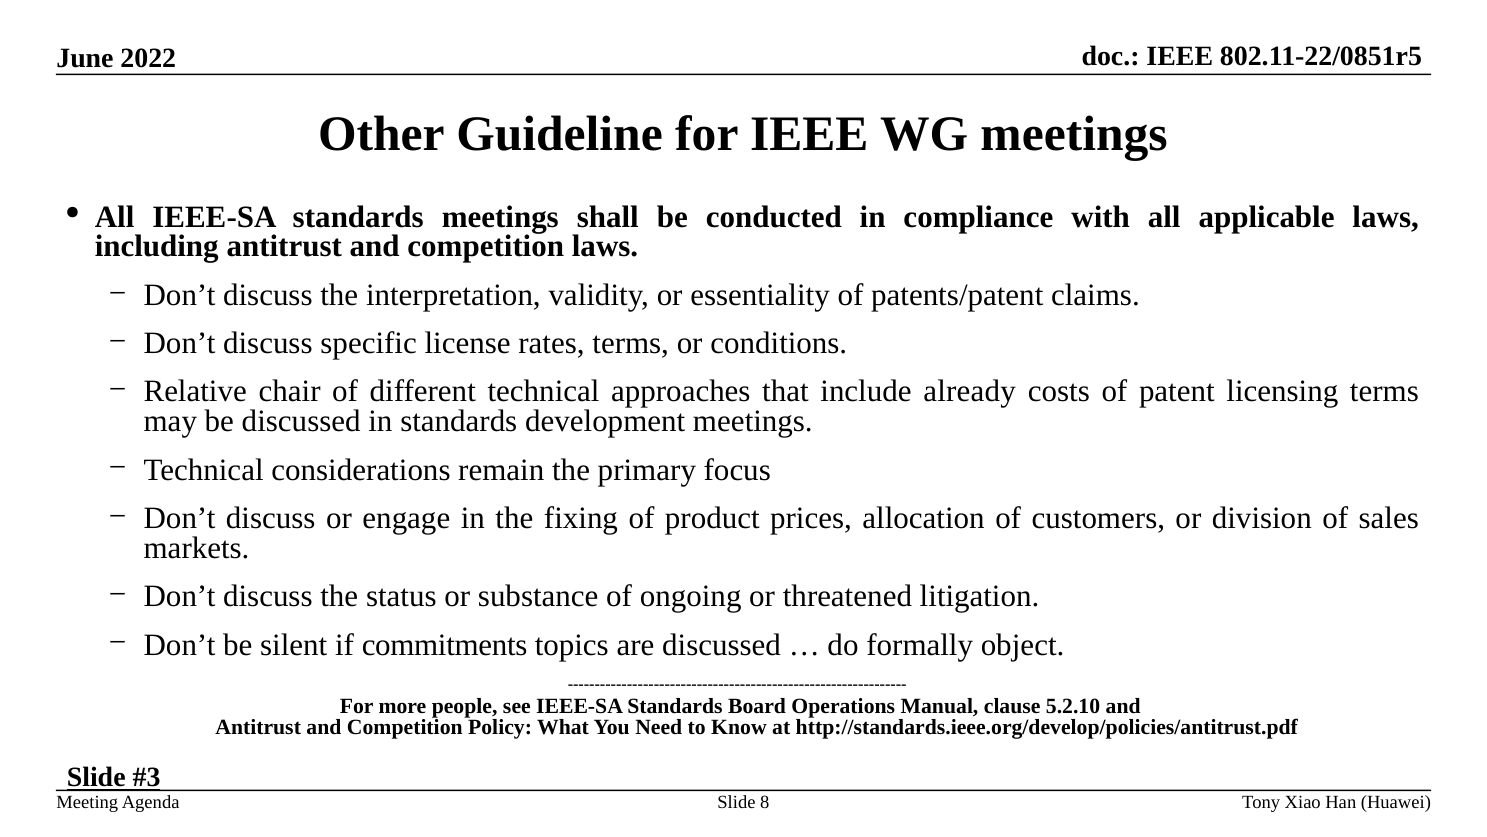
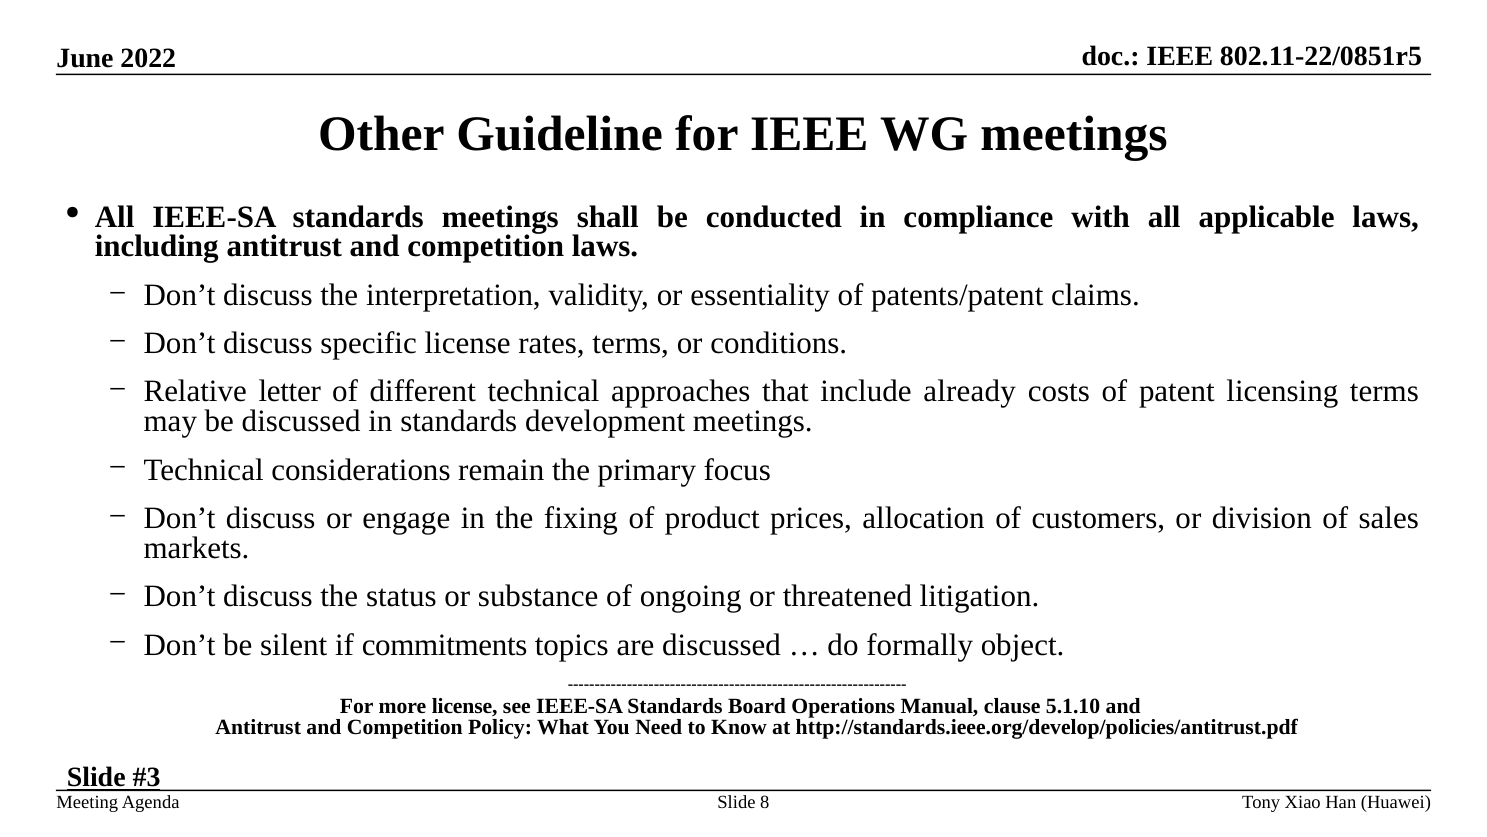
chair: chair -> letter
more people: people -> license
5.2.10: 5.2.10 -> 5.1.10
